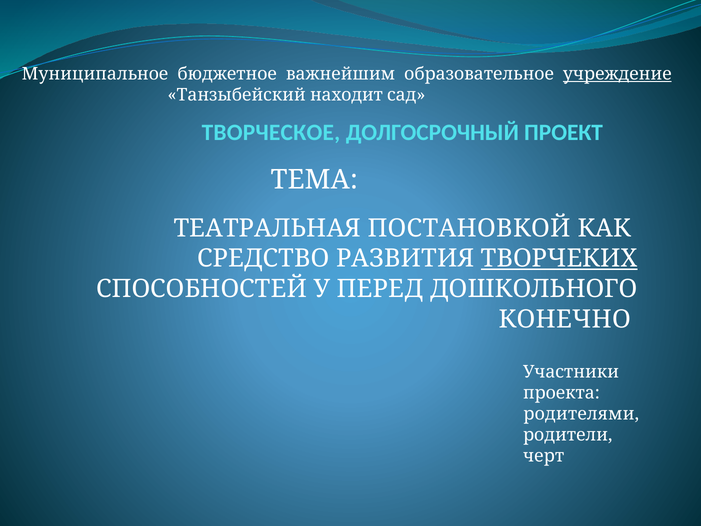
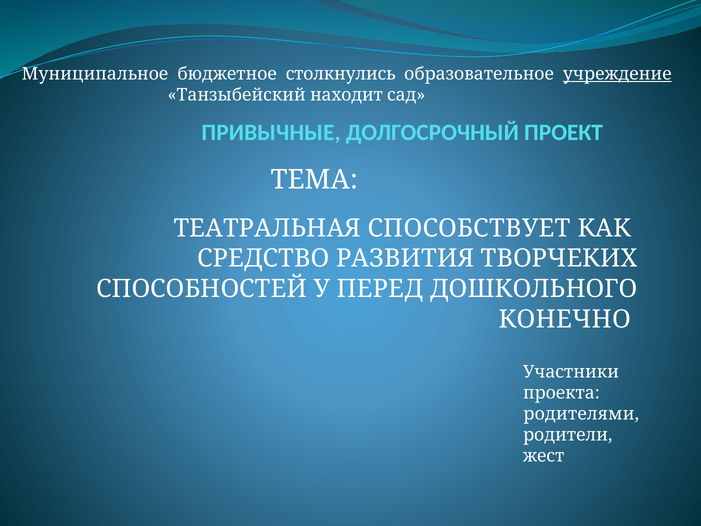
важнейшим: важнейшим -> столкнулись
ТВОРЧЕСКОЕ: ТВОРЧЕСКОЕ -> ПРИВЫЧНЫЕ
ПОСТАНОВКОЙ: ПОСТАНОВКОЙ -> СПОСОБСТВУЕТ
ТВОРЧЕКИХ underline: present -> none
черт: черт -> жест
